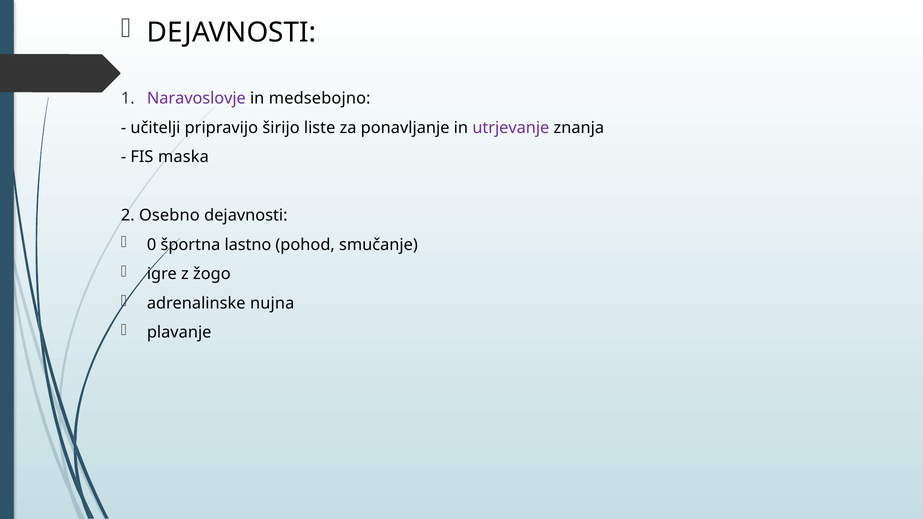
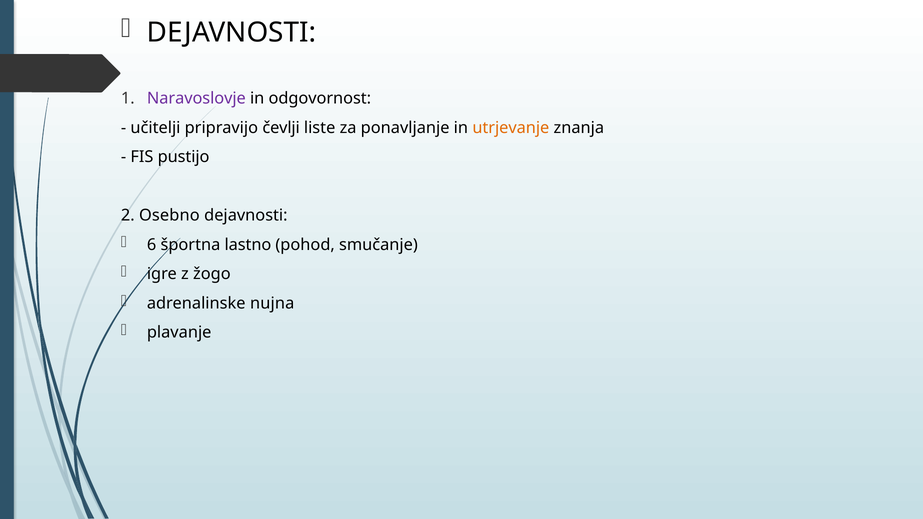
medsebojno: medsebojno -> odgovornost
širijo: širijo -> čevlji
utrjevanje colour: purple -> orange
maska: maska -> pustijo
0: 0 -> 6
